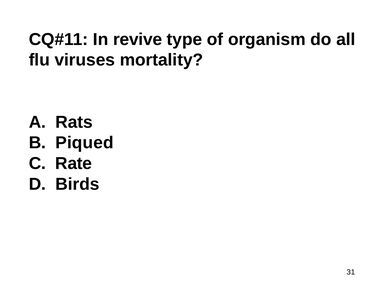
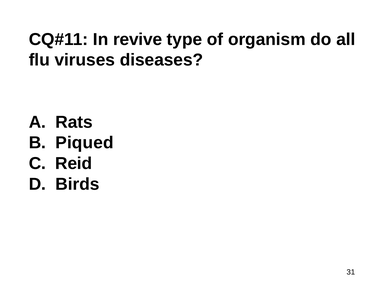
mortality: mortality -> diseases
Rate: Rate -> Reid
